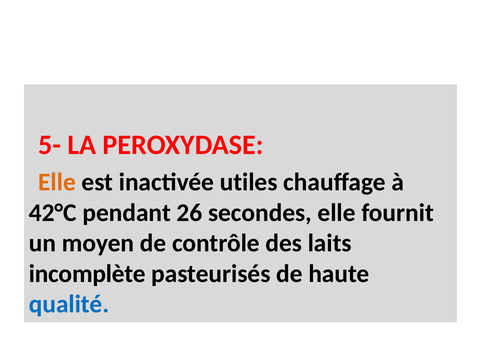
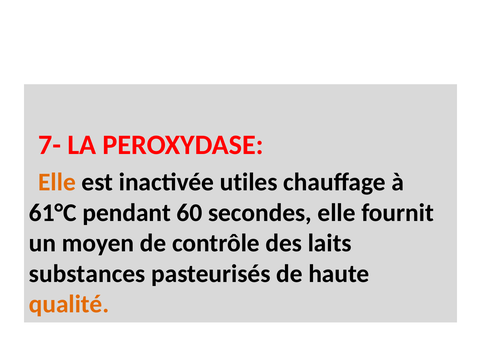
5-: 5- -> 7-
42°C: 42°C -> 61°C
26: 26 -> 60
incomplète: incomplète -> substances
qualité colour: blue -> orange
